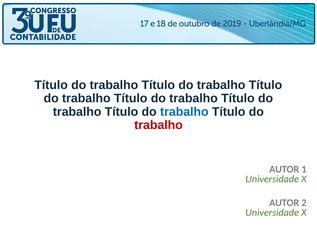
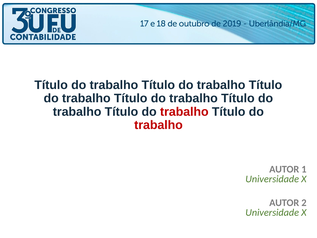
trabalho at (184, 112) colour: blue -> red
